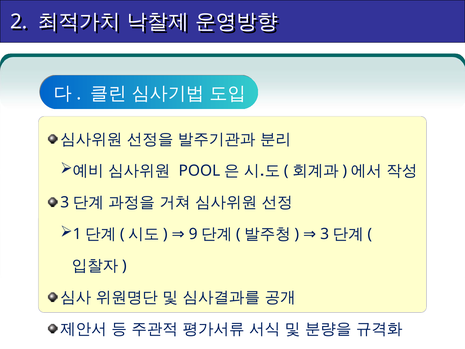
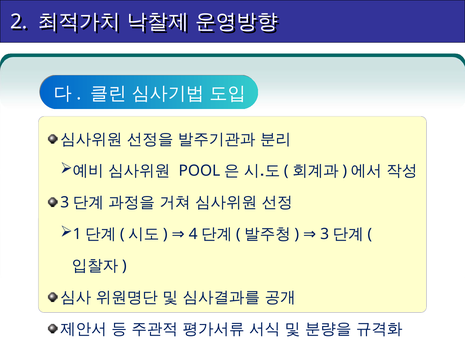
9: 9 -> 4
